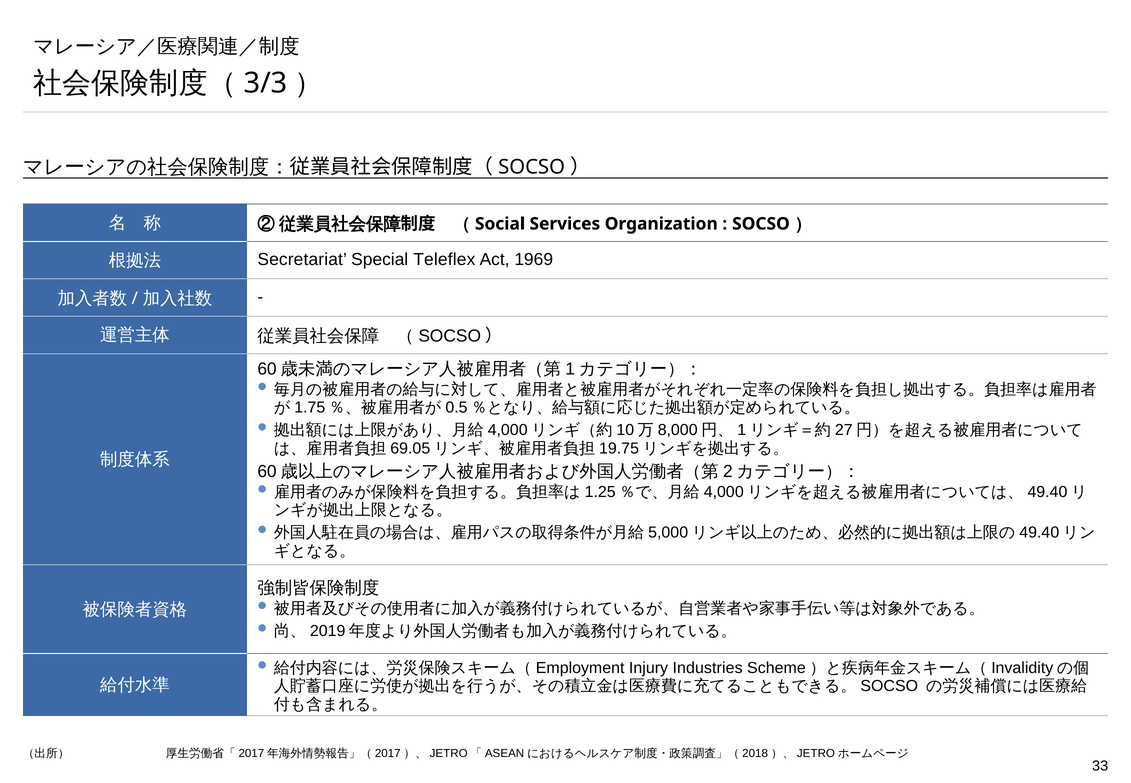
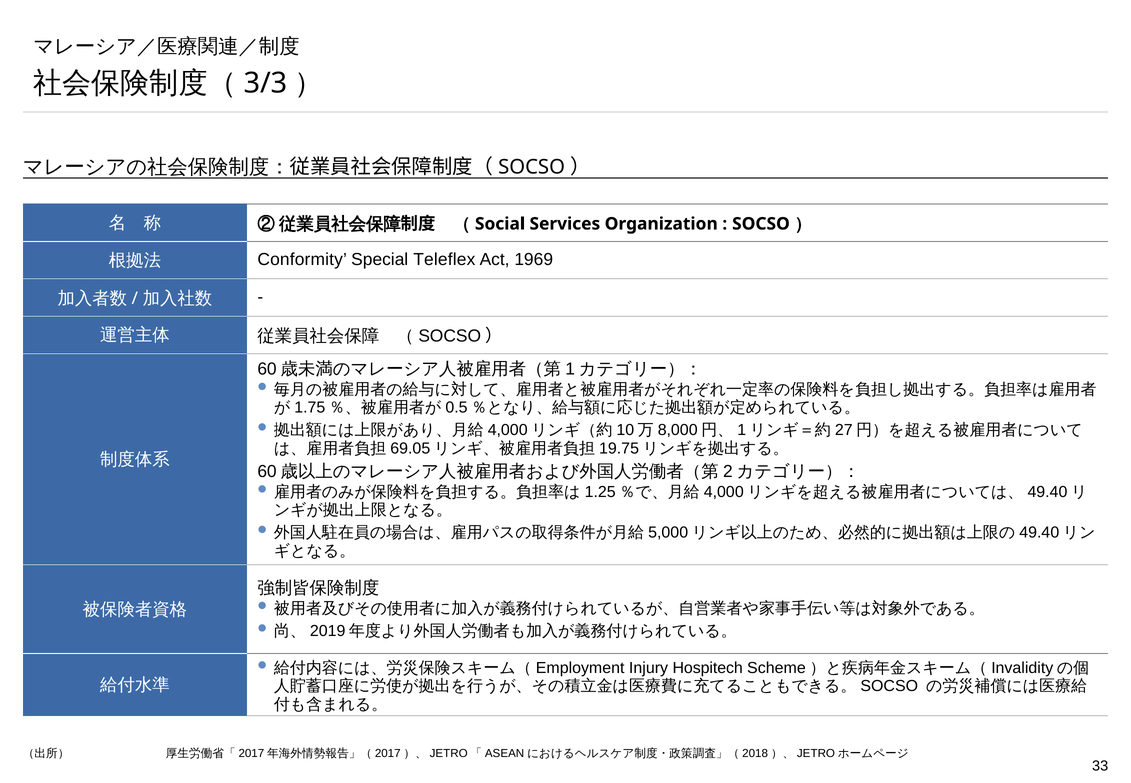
Secretariat: Secretariat -> Conformity
Industries: Industries -> Hospitech
